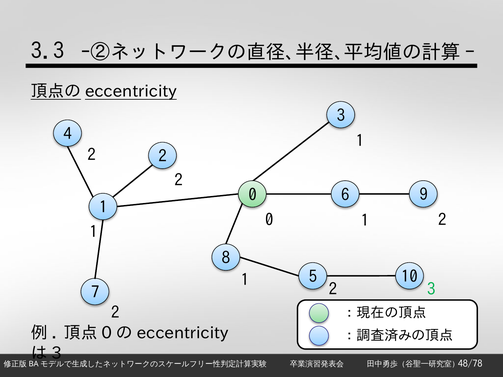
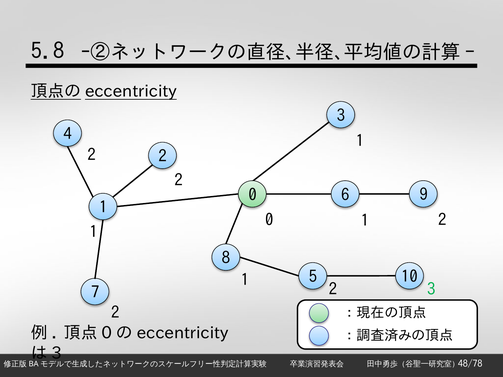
3.3: 3.3 -> 5.8
